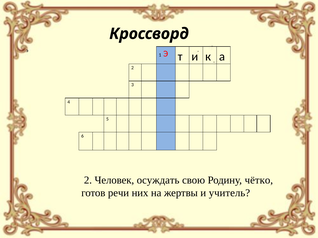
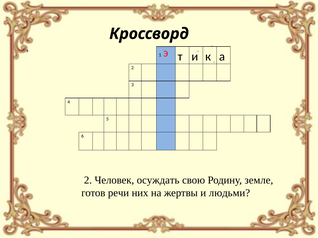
чётко: чётко -> земле
учитель: учитель -> людьми
